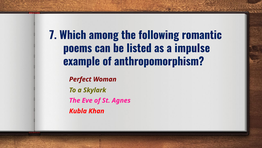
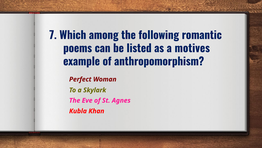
impulse: impulse -> motives
